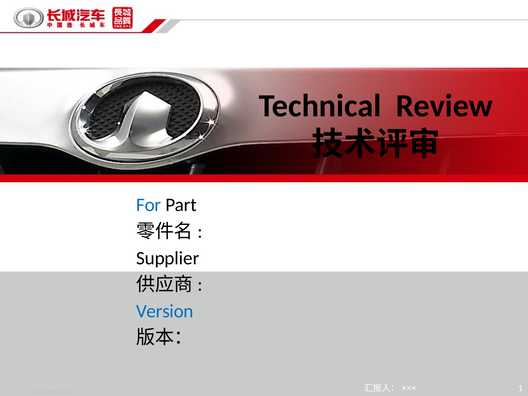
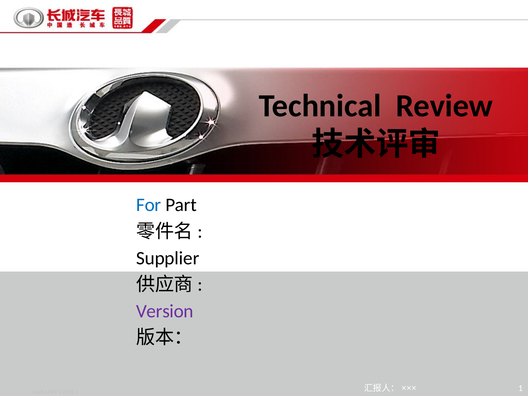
Version colour: blue -> purple
